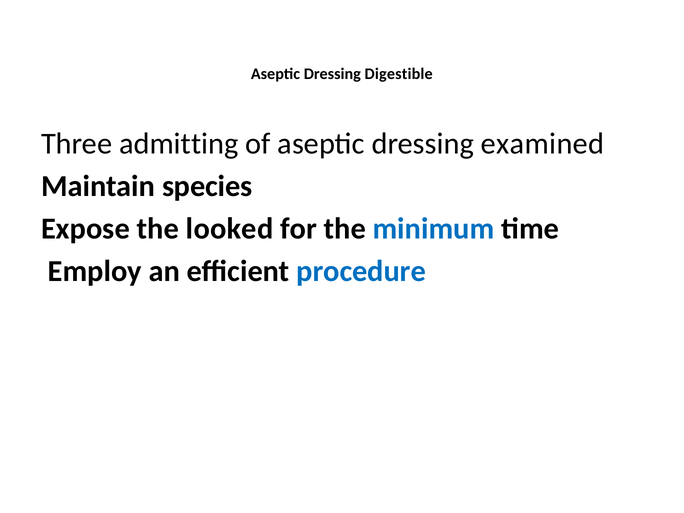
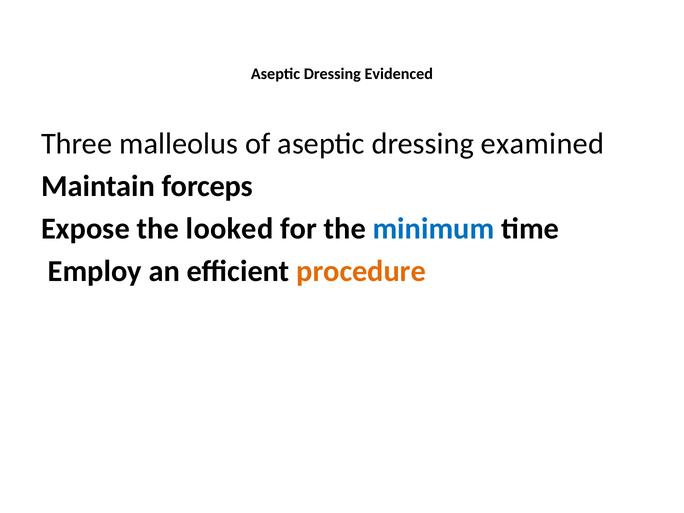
Digestible: Digestible -> Evidenced
admitting: admitting -> malleolus
species: species -> forceps
procedure colour: blue -> orange
